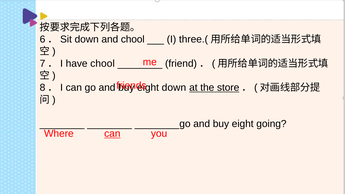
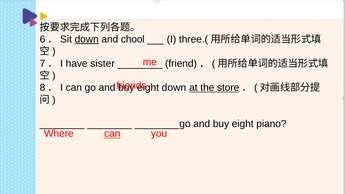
down at (87, 39) underline: none -> present
have chool: chool -> sister
going: going -> piano
